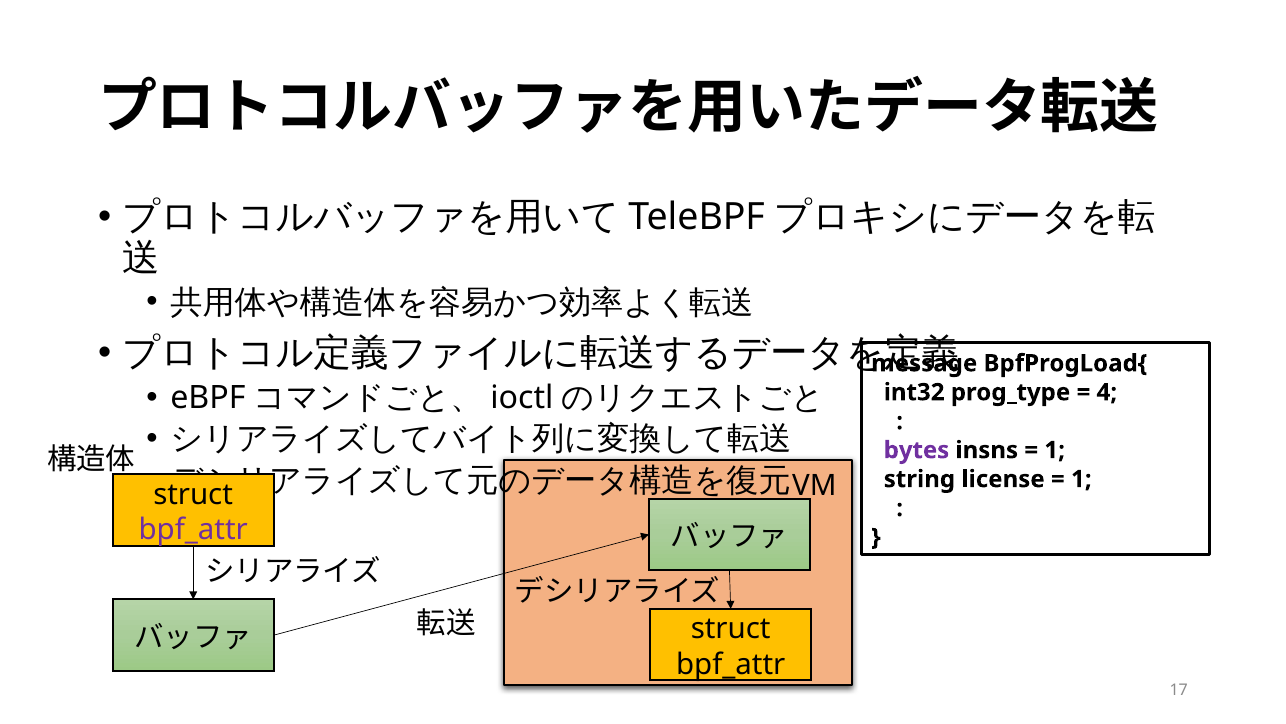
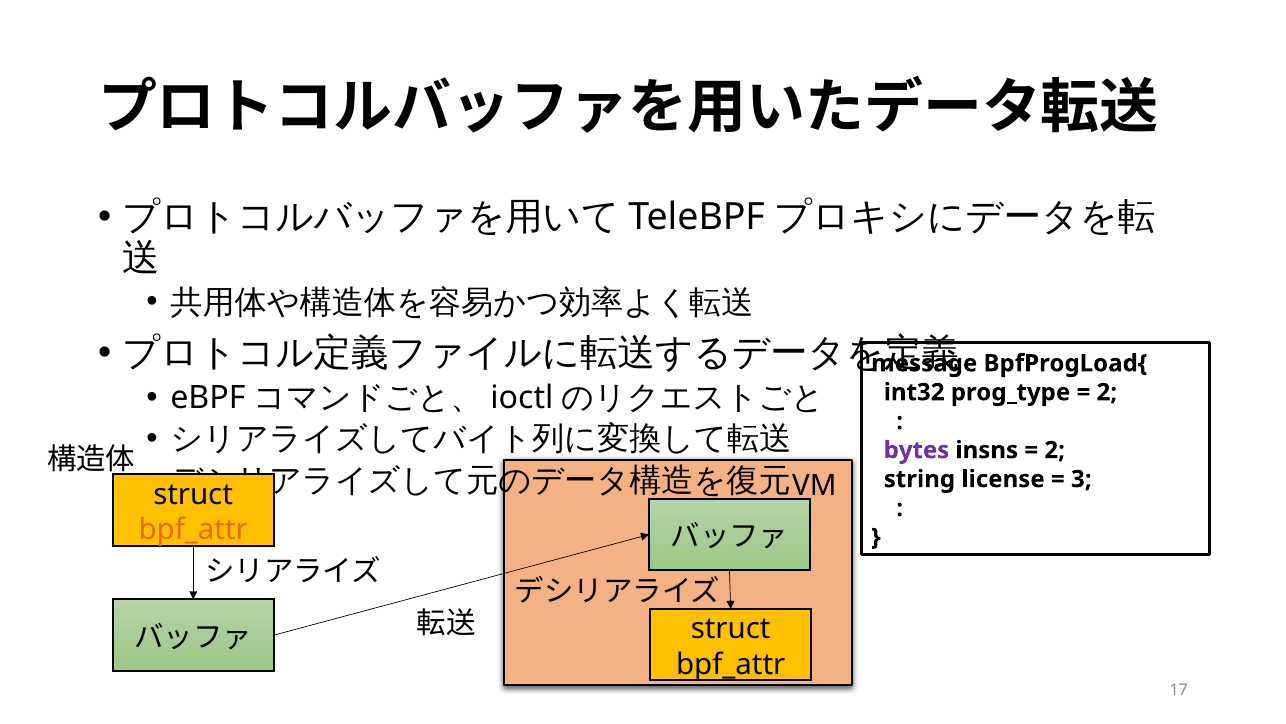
4 at (1107, 392): 4 -> 2
1 at (1055, 450): 1 -> 2
1 at (1081, 479): 1 -> 3
bpf_attr at (193, 529) colour: purple -> orange
